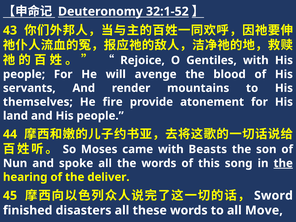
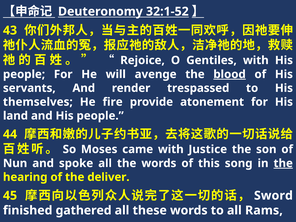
blood underline: none -> present
mountains: mountains -> trespassed
Beasts: Beasts -> Justice
disasters: disasters -> gathered
Move: Move -> Rams
